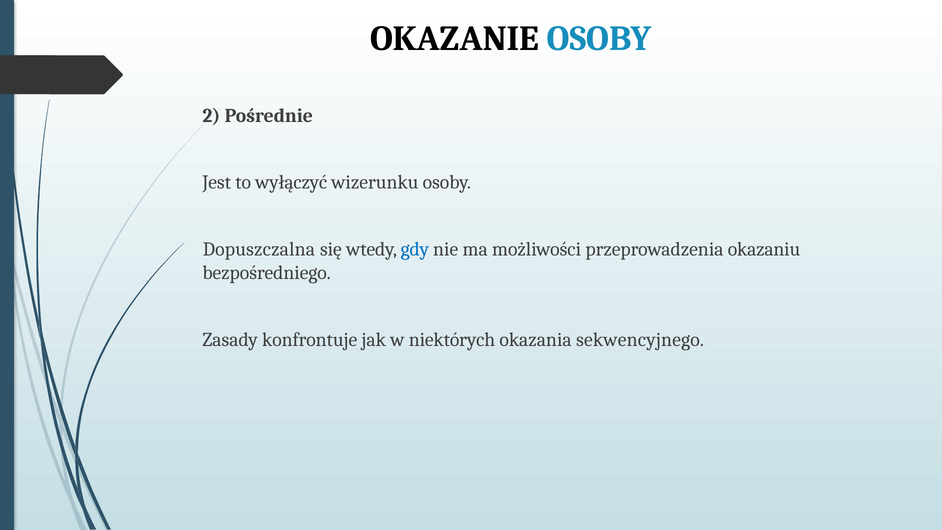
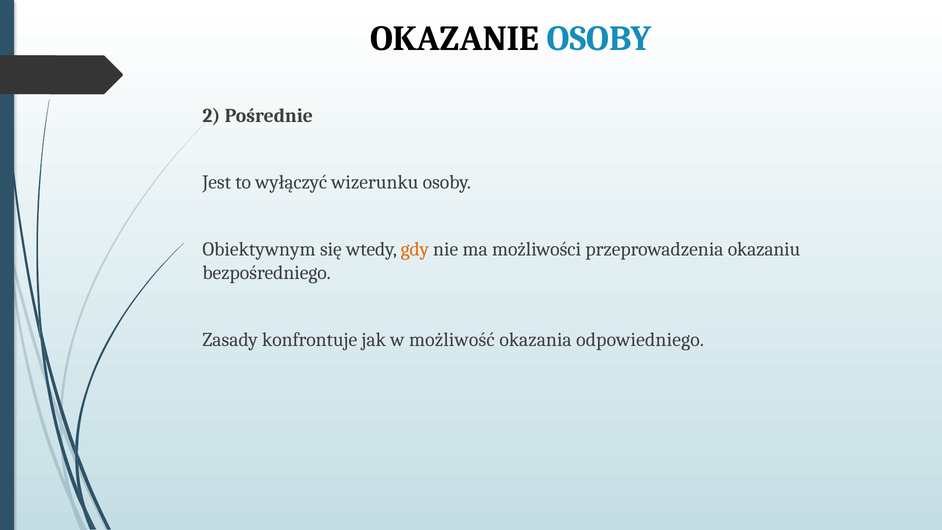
Dopuszczalna: Dopuszczalna -> Obiektywnym
gdy colour: blue -> orange
niektórych: niektórych -> możliwość
sekwencyjnego: sekwencyjnego -> odpowiedniego
